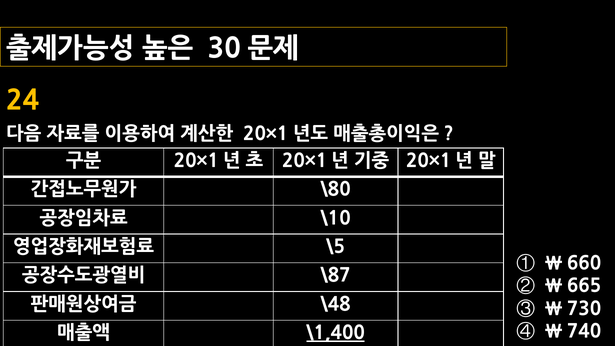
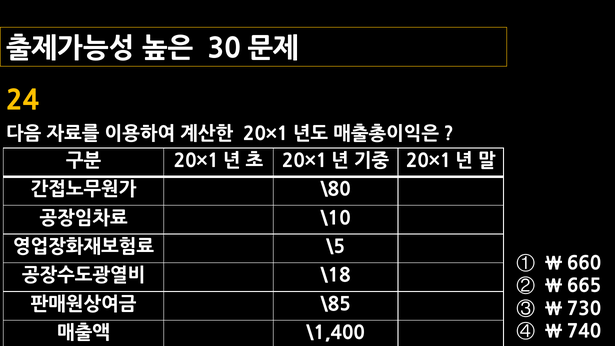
\87: \87 -> \18
\48: \48 -> \85
\1,400 underline: present -> none
